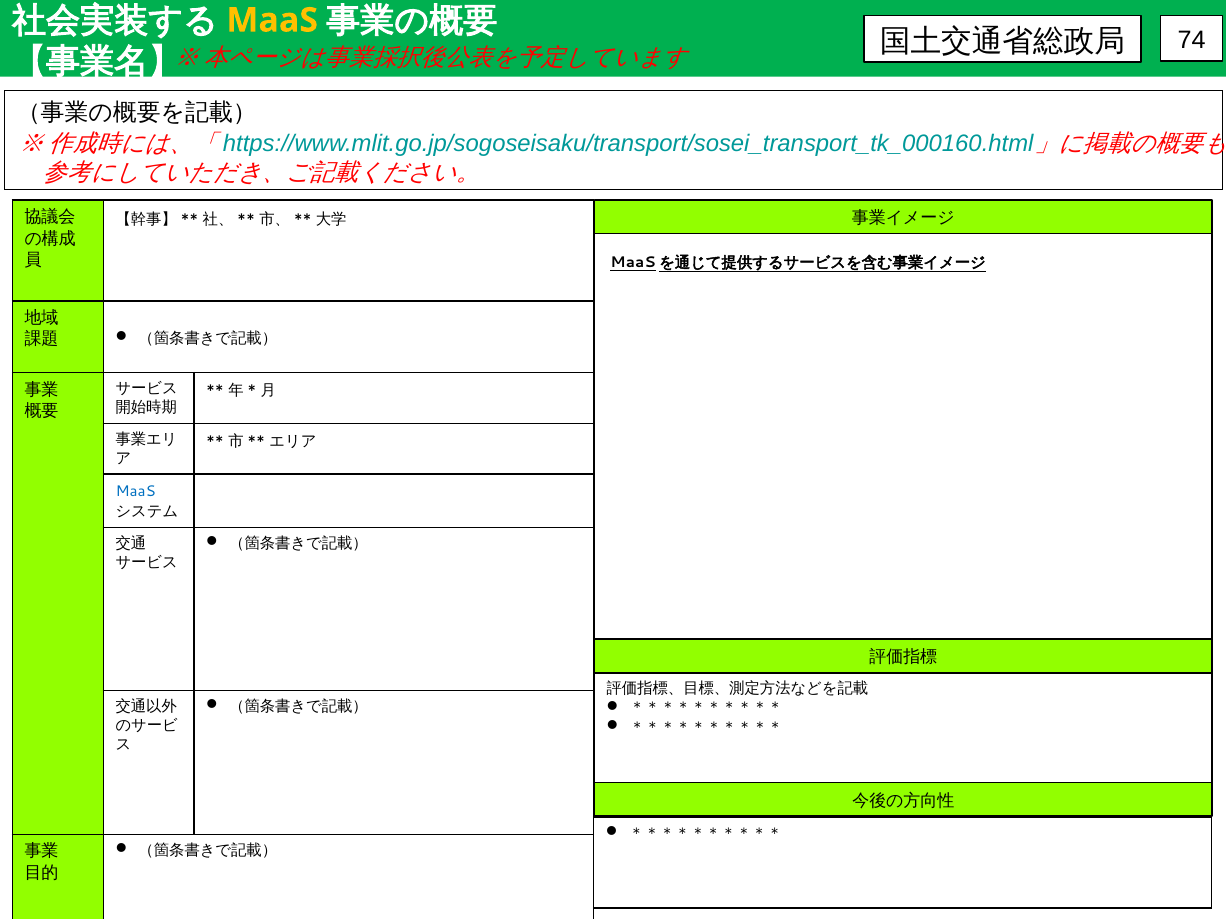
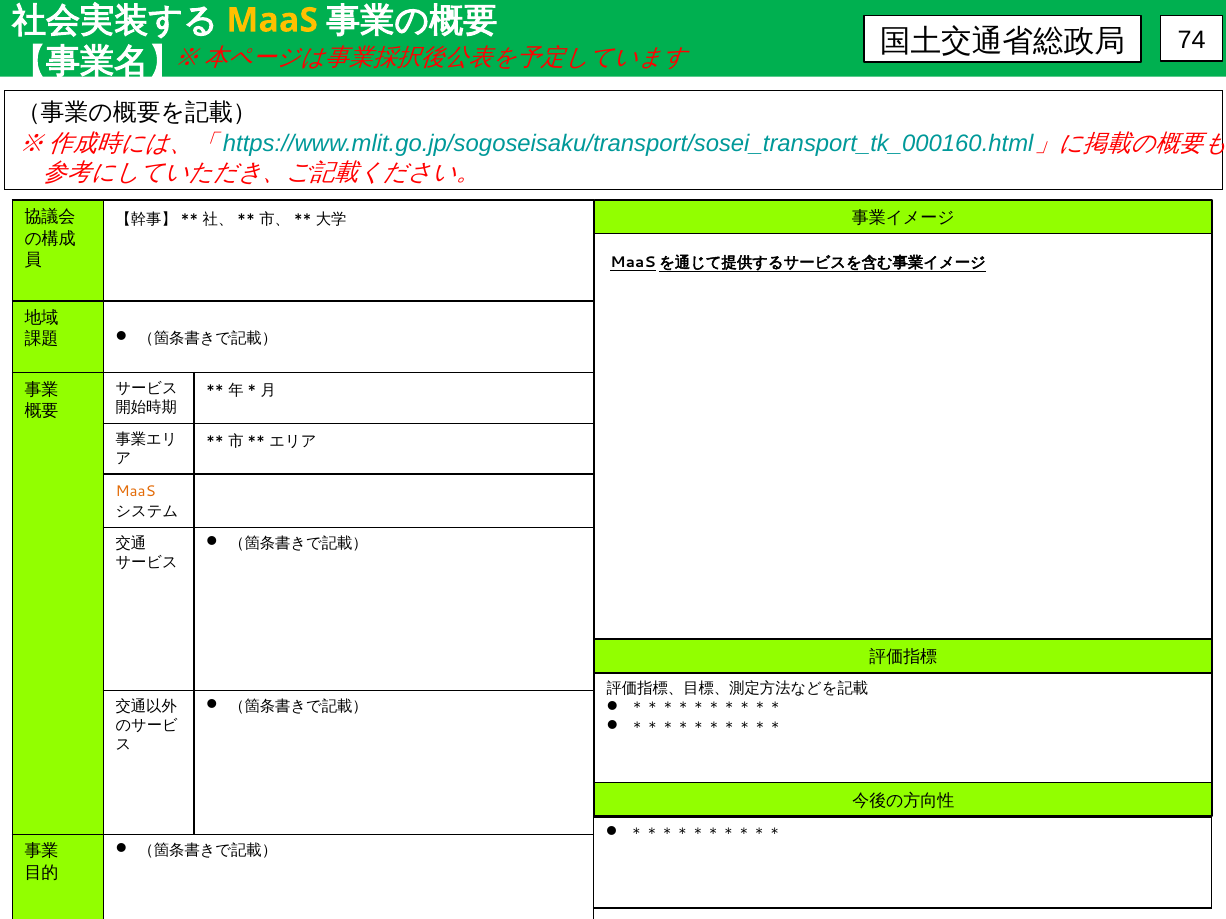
MaaS at (136, 492) colour: blue -> orange
